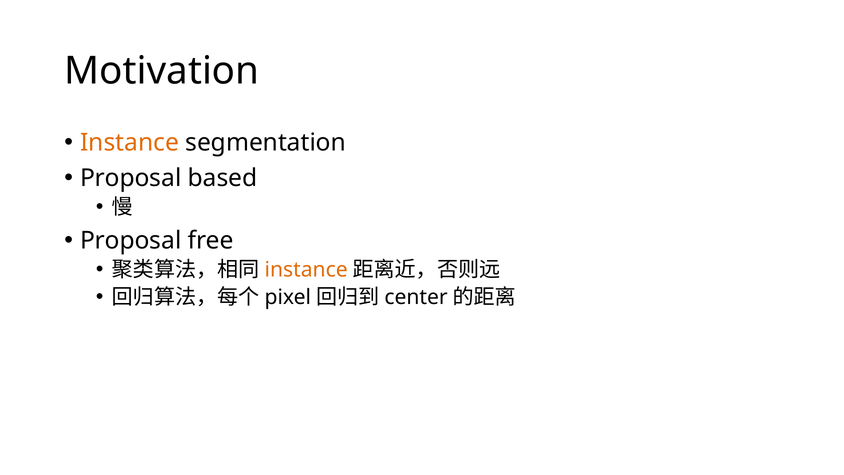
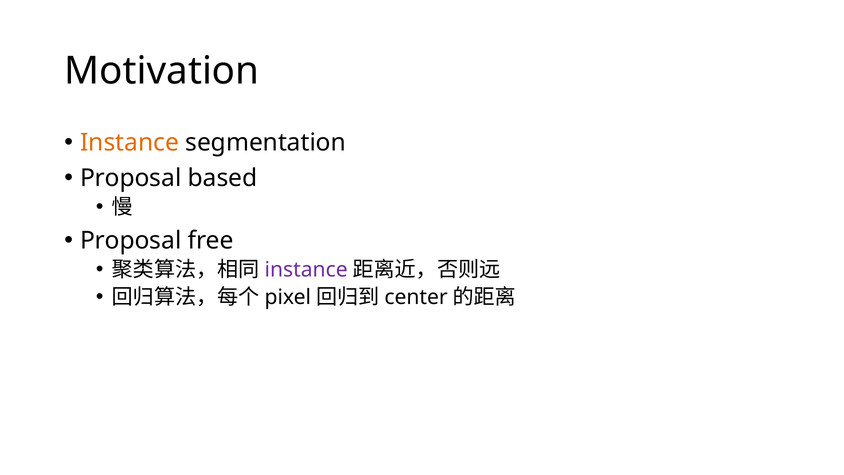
instance at (306, 270) colour: orange -> purple
